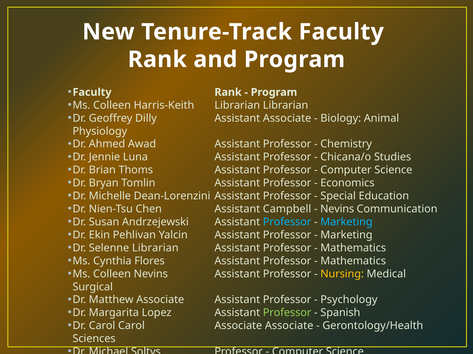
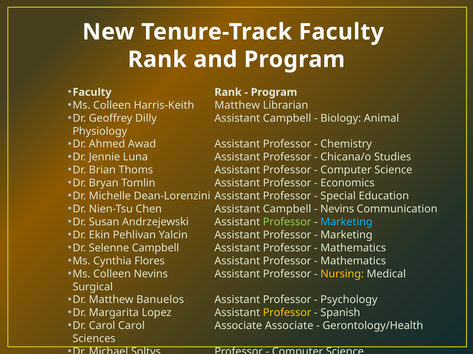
Harris-Keith Librarian: Librarian -> Matthew
Dilly Assistant Associate: Associate -> Campbell
Professor at (287, 222) colour: light blue -> light green
Selenne Librarian: Librarian -> Campbell
Matthew Associate: Associate -> Banuelos
Professor at (287, 313) colour: light green -> yellow
